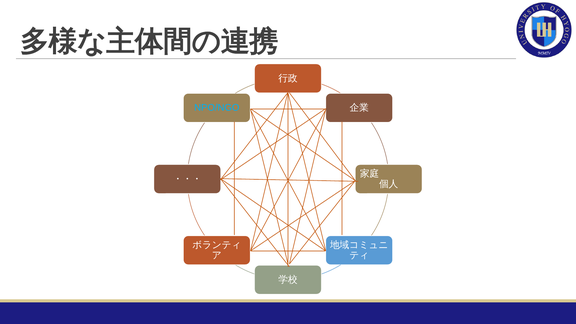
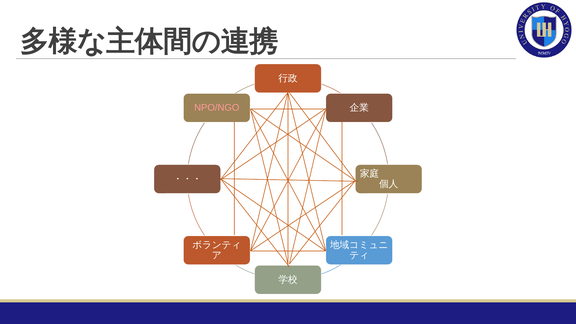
NPO/NGO colour: light blue -> pink
